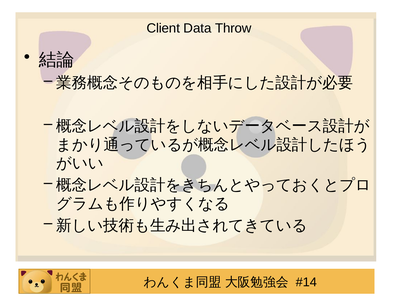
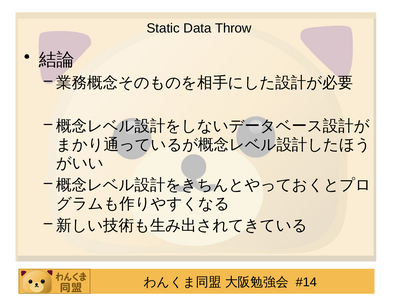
Client: Client -> Static
